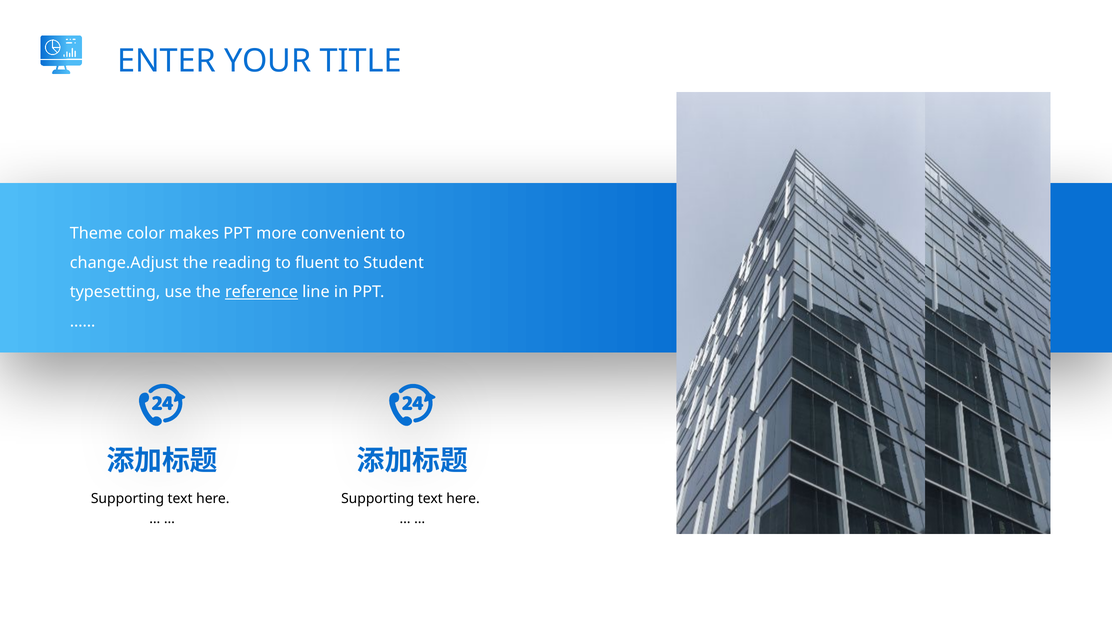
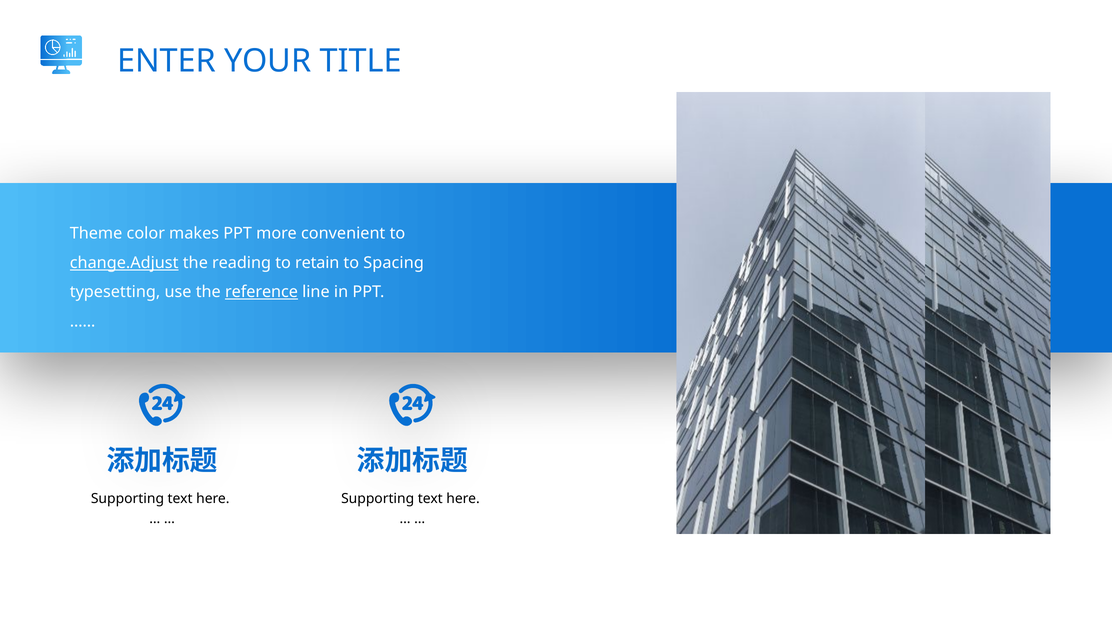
change.Adjust underline: none -> present
fluent: fluent -> retain
Student: Student -> Spacing
